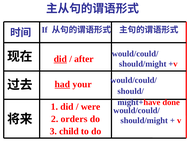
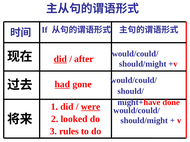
your: your -> gone
were underline: none -> present
orders: orders -> looked
child: child -> rules
